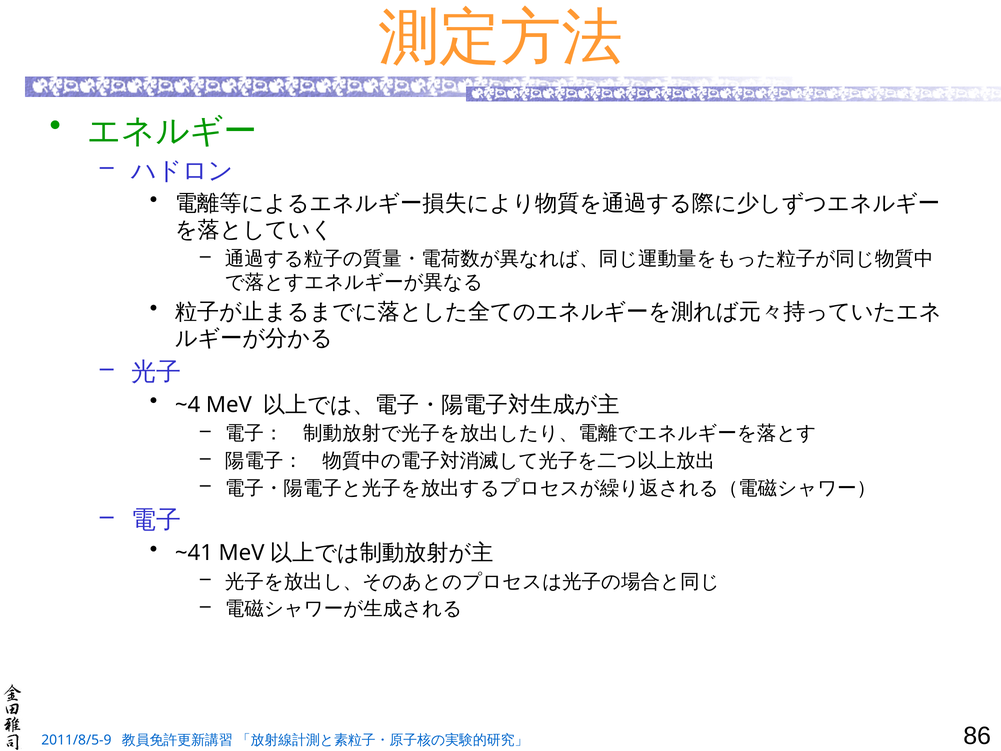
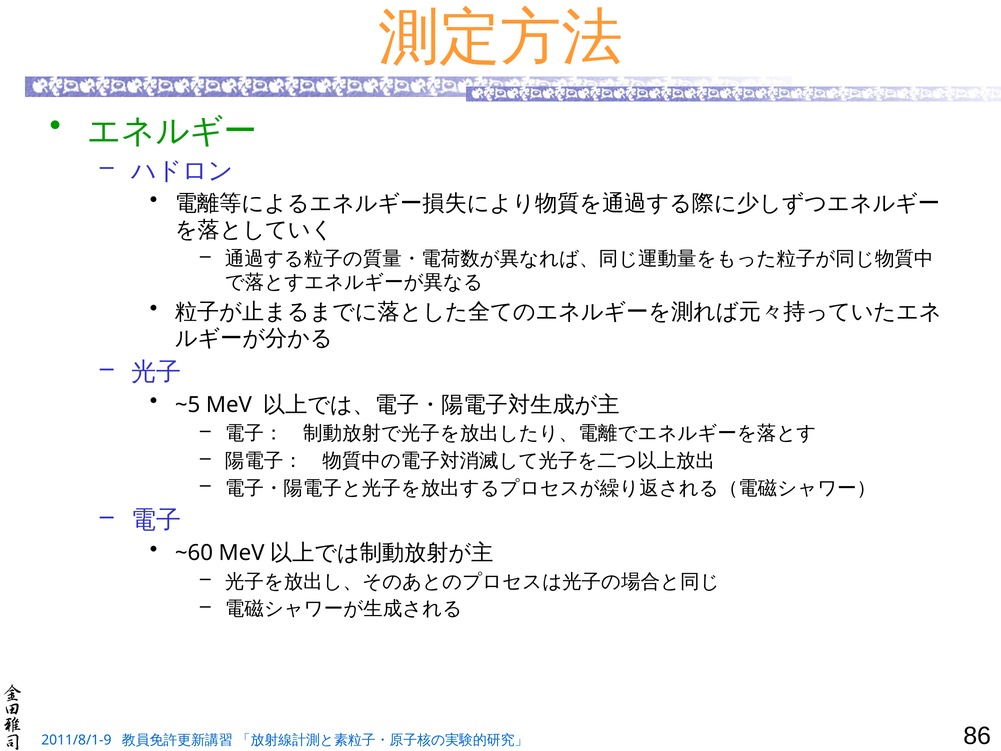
~4: ~4 -> ~5
~41: ~41 -> ~60
2011/8/5-9: 2011/8/5-9 -> 2011/8/1-9
